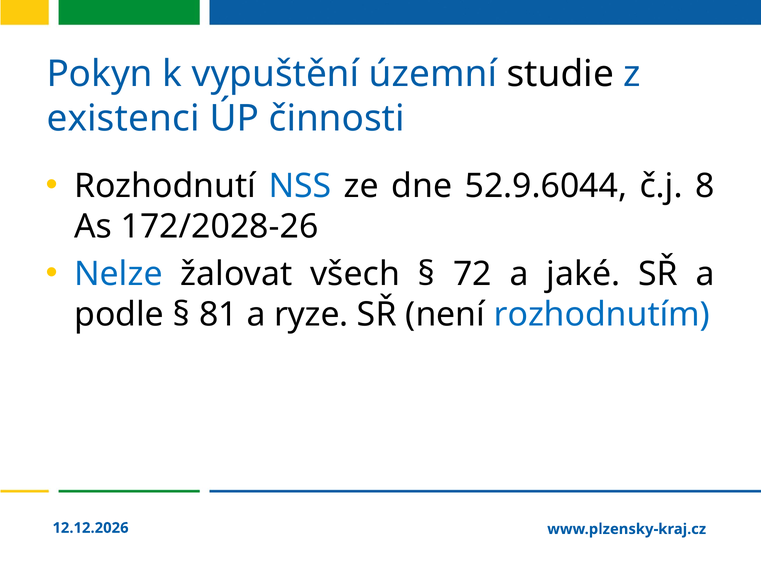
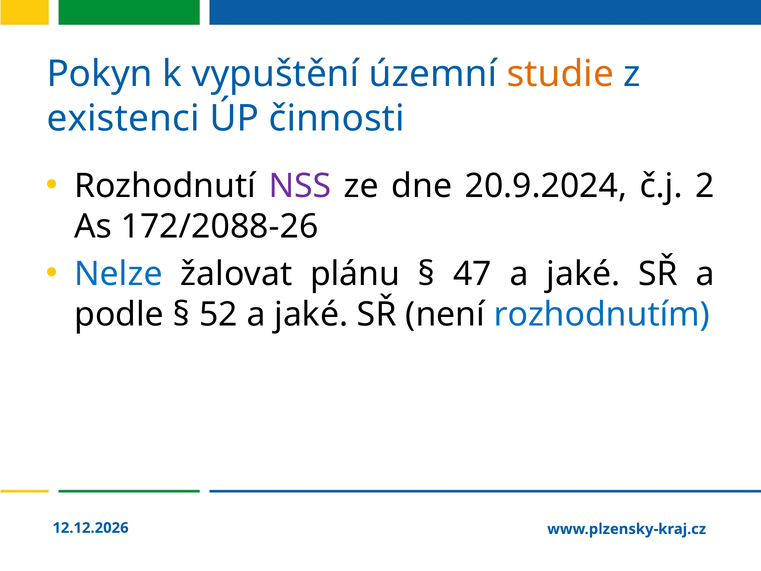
studie colour: black -> orange
NSS colour: blue -> purple
52.9.6044: 52.9.6044 -> 20.9.2024
8: 8 -> 2
172/2028-26: 172/2028-26 -> 172/2088-26
všech: všech -> plánu
72: 72 -> 47
81: 81 -> 52
ryze at (311, 315): ryze -> jaké
